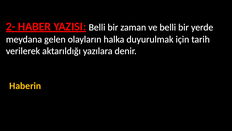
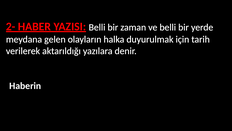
Haberin colour: yellow -> white
